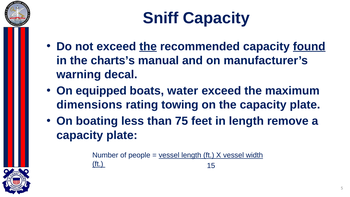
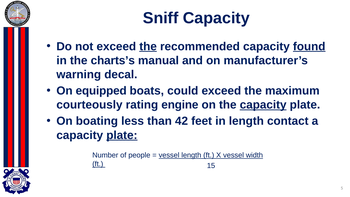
water: water -> could
dimensions: dimensions -> courteously
towing: towing -> engine
capacity at (263, 105) underline: none -> present
75: 75 -> 42
remove: remove -> contact
plate at (122, 135) underline: none -> present
